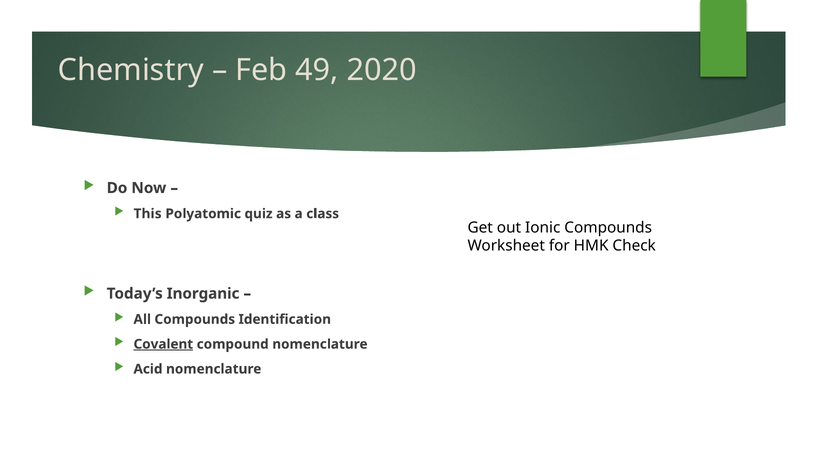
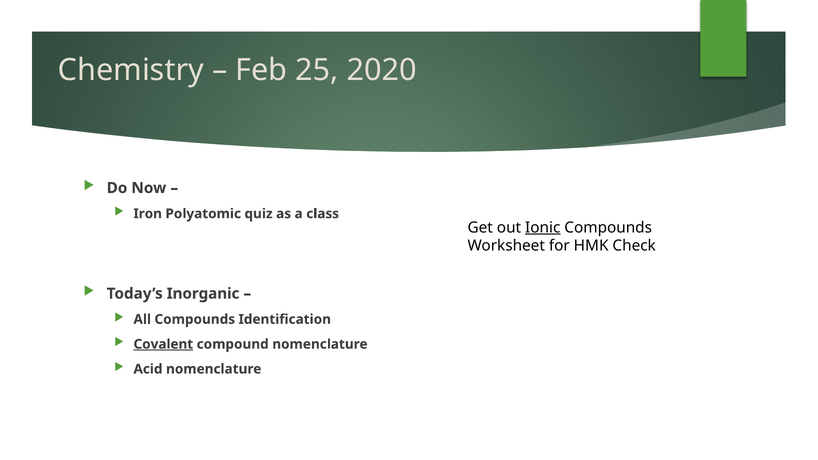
49: 49 -> 25
This: This -> Iron
Ionic underline: none -> present
